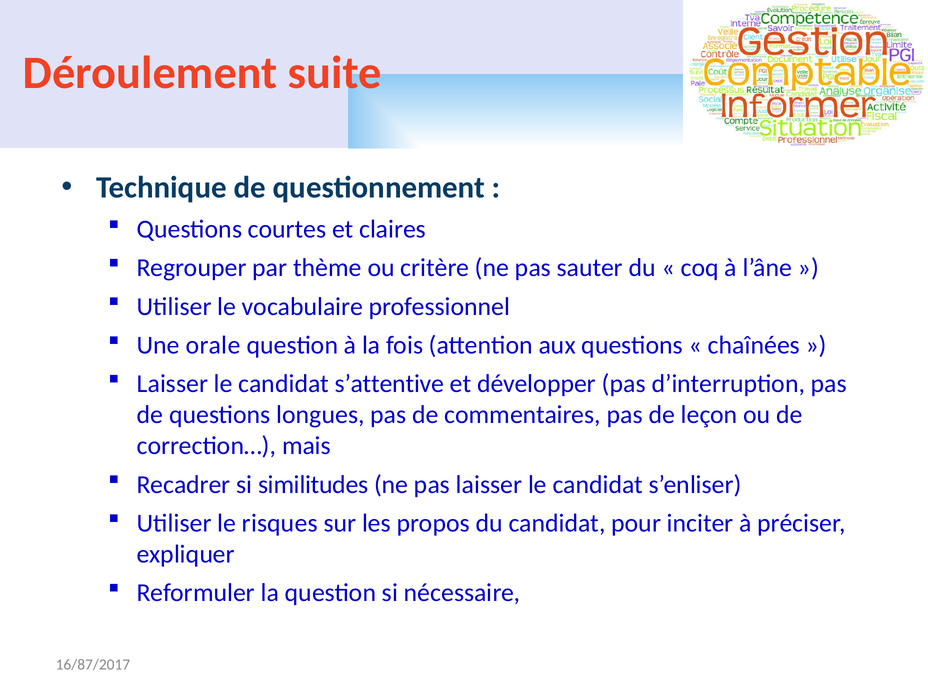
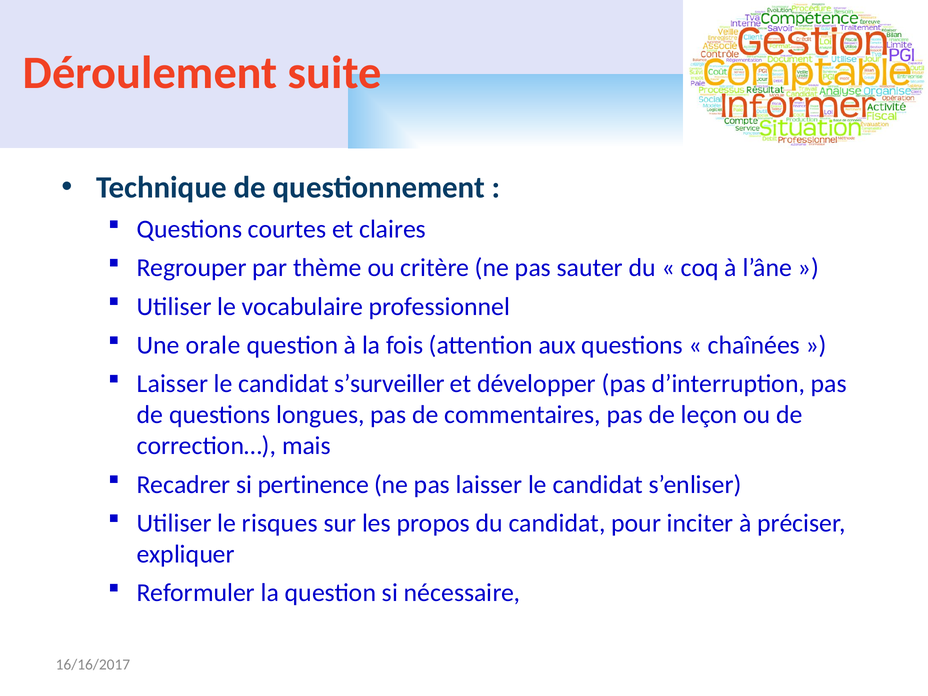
s’attentive: s’attentive -> s’surveiller
similitudes: similitudes -> pertinence
16/87/2017: 16/87/2017 -> 16/16/2017
